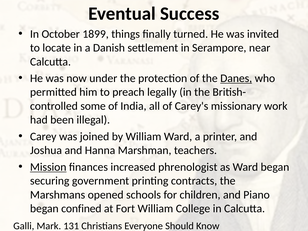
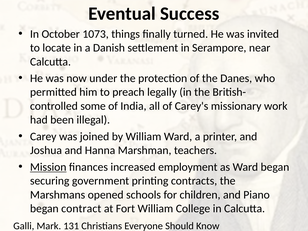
1899: 1899 -> 1073
Danes underline: present -> none
phrenologist: phrenologist -> employment
confined: confined -> contract
